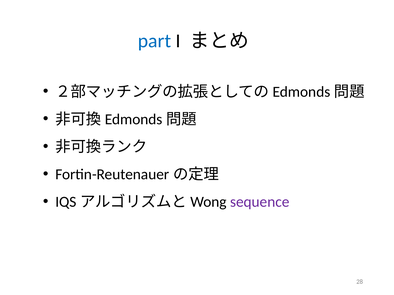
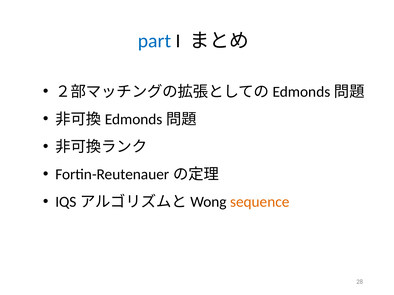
sequence colour: purple -> orange
